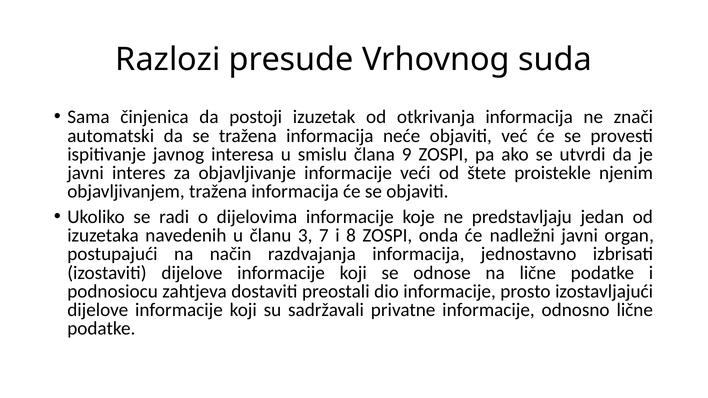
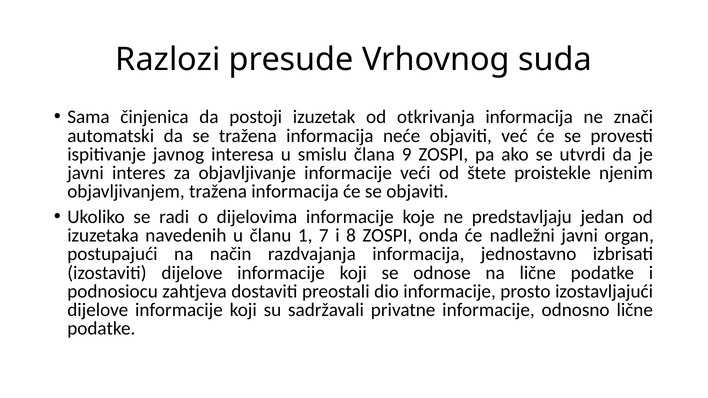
3: 3 -> 1
